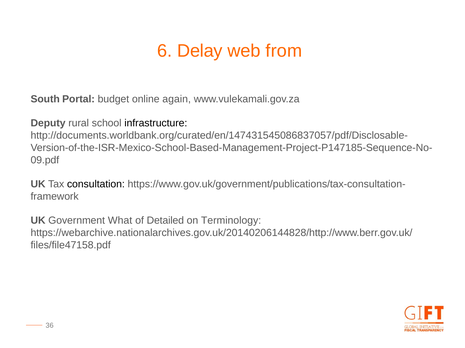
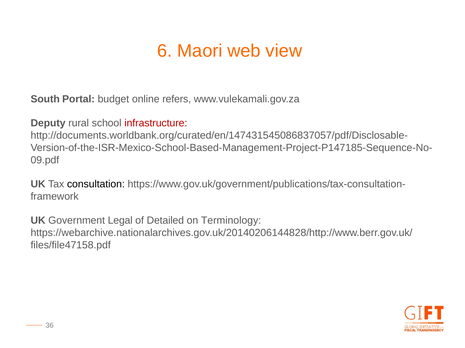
Delay: Delay -> Maori
from: from -> view
again: again -> refers
infrastructure colour: black -> red
What: What -> Legal
